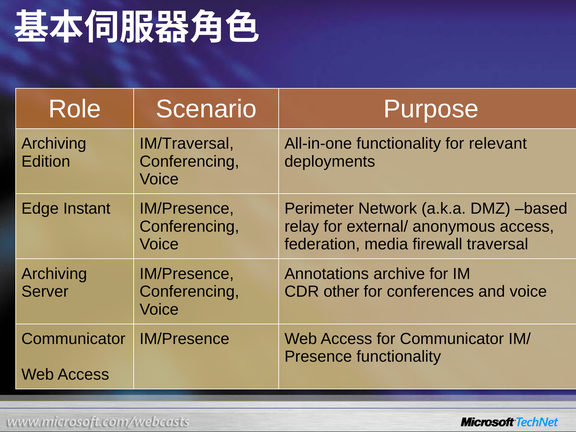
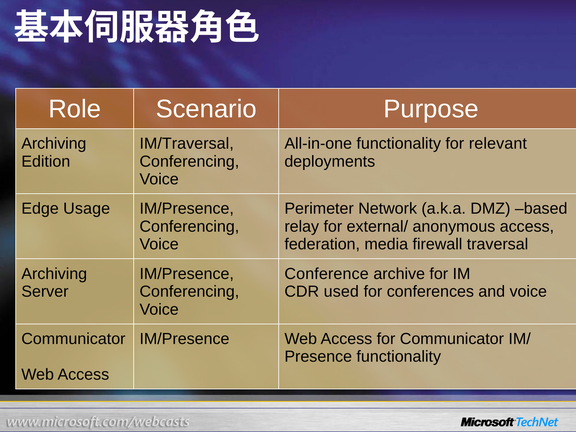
Instant: Instant -> Usage
Annotations: Annotations -> Conference
other: other -> used
